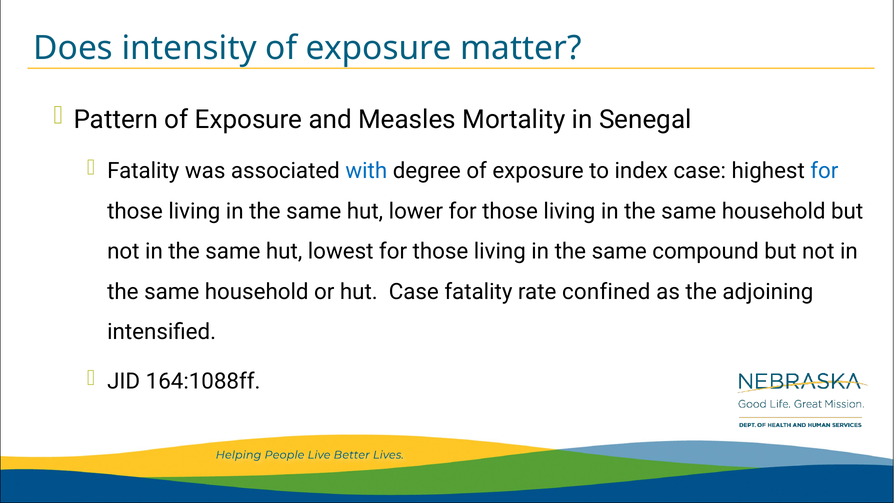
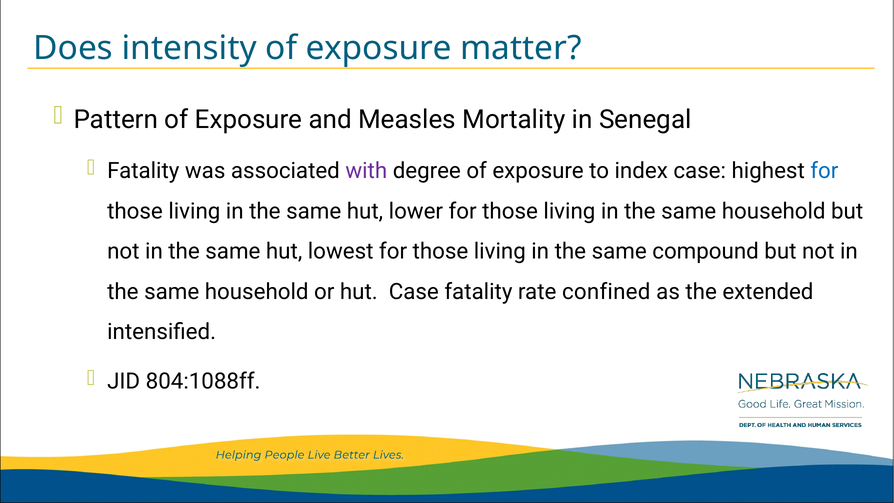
with colour: blue -> purple
adjoining: adjoining -> extended
164:1088ff: 164:1088ff -> 804:1088ff
